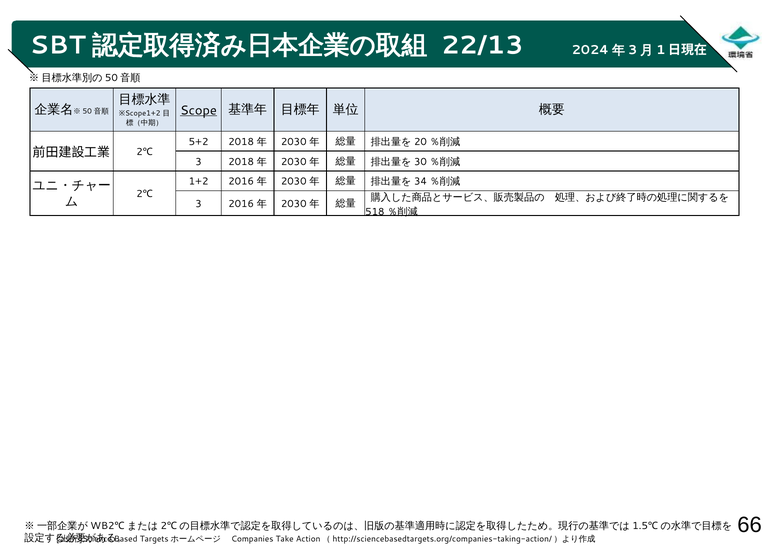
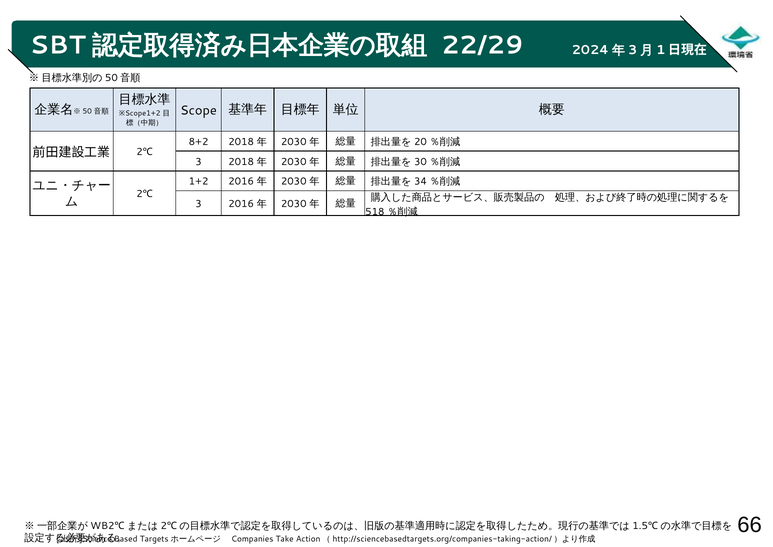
22/13: 22/13 -> 22/29
Scope underline: present -> none
5+2: 5+2 -> 8+2
